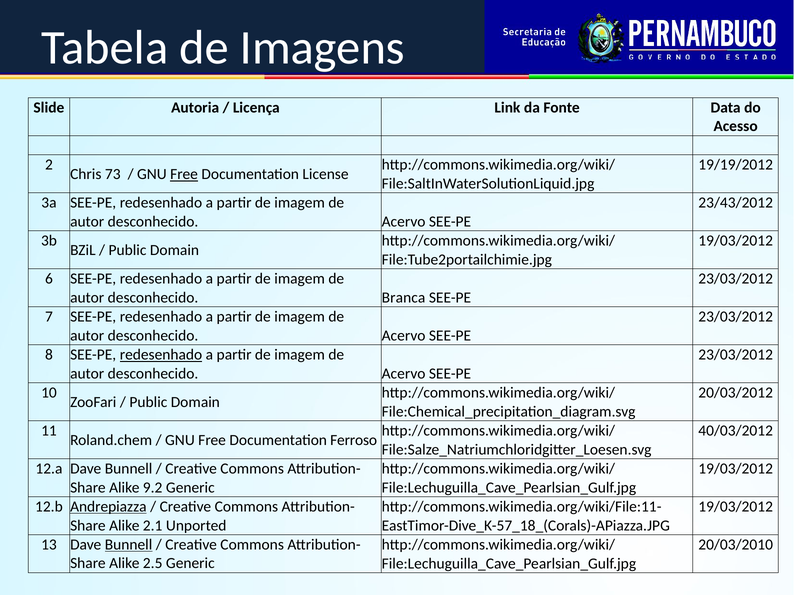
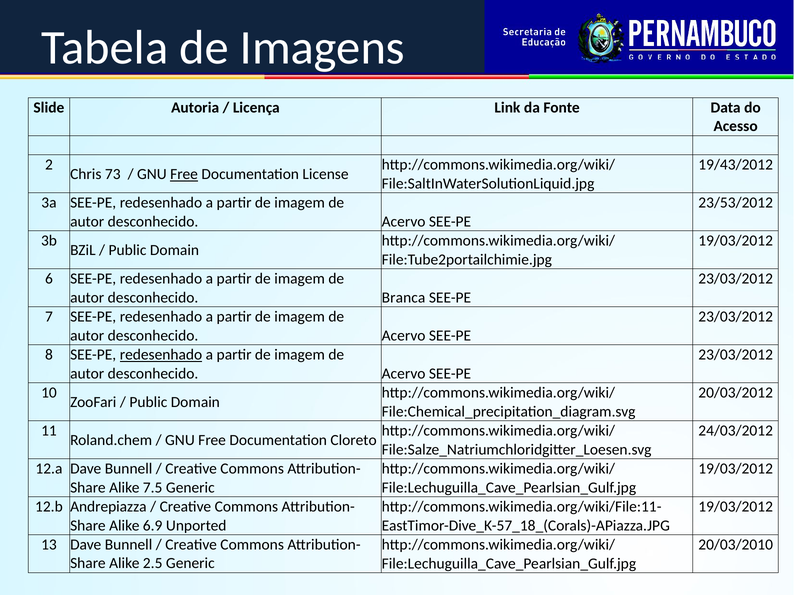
19/19/2012: 19/19/2012 -> 19/43/2012
23/43/2012: 23/43/2012 -> 23/53/2012
40/03/2012: 40/03/2012 -> 24/03/2012
Ferroso: Ferroso -> Cloreto
9.2: 9.2 -> 7.5
Andrepiazza underline: present -> none
2.1: 2.1 -> 6.9
Bunnell at (129, 545) underline: present -> none
